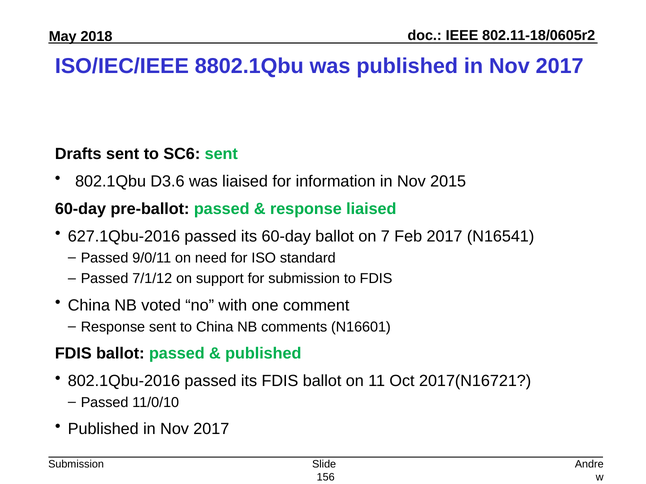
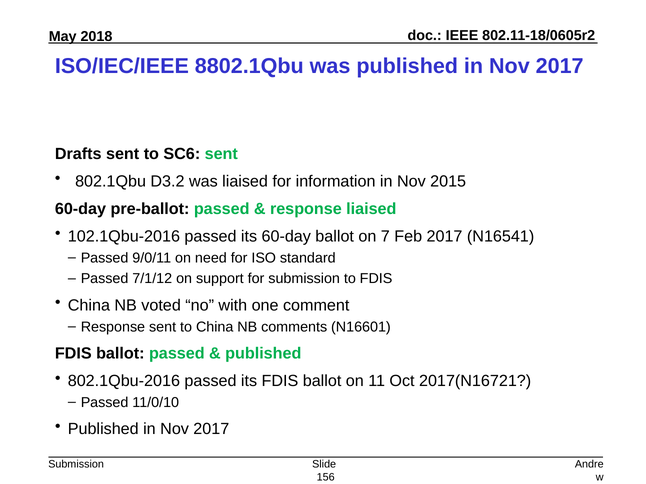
D3.6: D3.6 -> D3.2
627.1Qbu-2016: 627.1Qbu-2016 -> 102.1Qbu-2016
